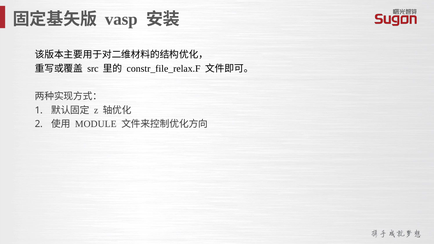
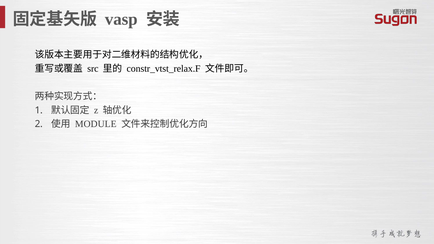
constr_file_relax.F: constr_file_relax.F -> constr_vtst_relax.F
